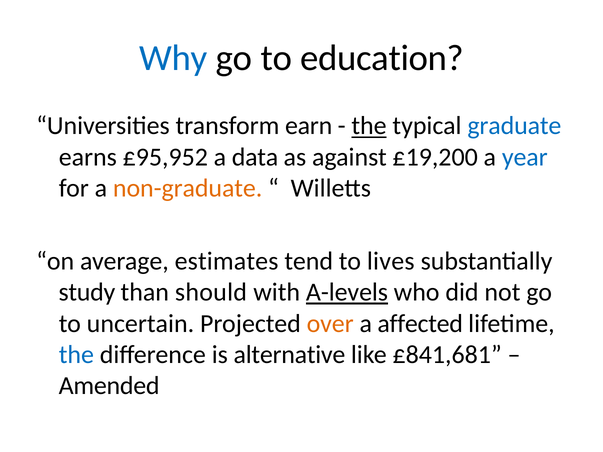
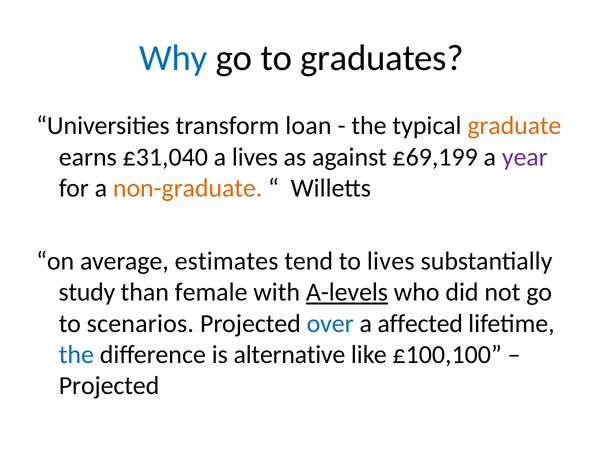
education: education -> graduates
earn: earn -> loan
the at (369, 126) underline: present -> none
graduate colour: blue -> orange
£95,952: £95,952 -> £31,040
a data: data -> lives
£19,200: £19,200 -> £69,199
year colour: blue -> purple
should: should -> female
uncertain: uncertain -> scenarios
over colour: orange -> blue
£841,681: £841,681 -> £100,100
Amended at (109, 386): Amended -> Projected
